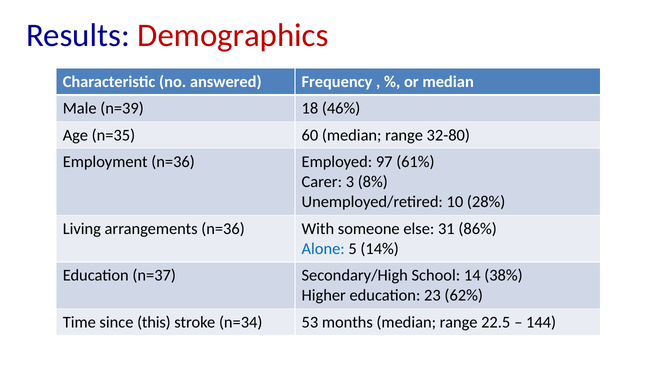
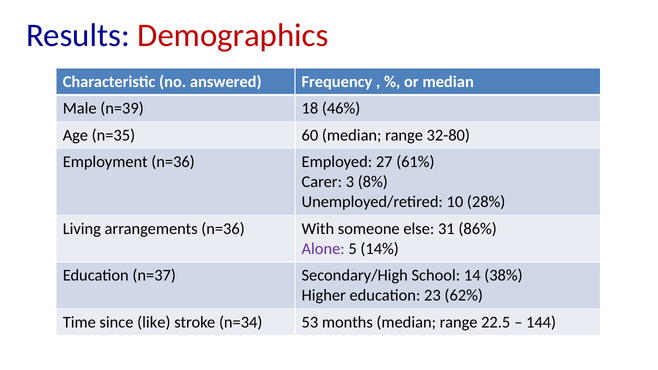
97: 97 -> 27
Alone colour: blue -> purple
this: this -> like
